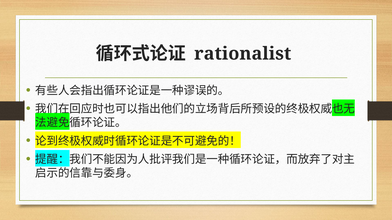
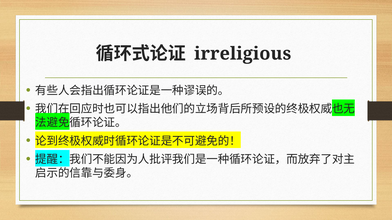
rationalist: rationalist -> irreligious
